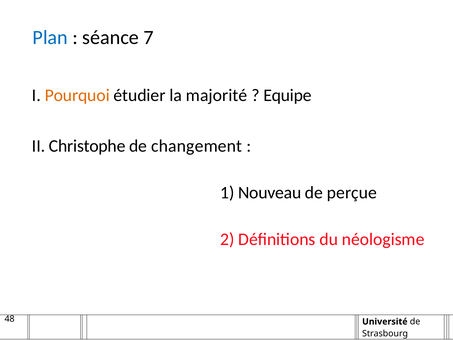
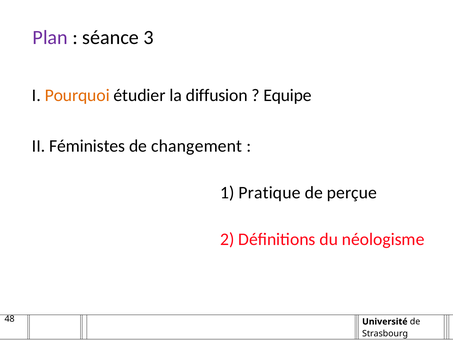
Plan colour: blue -> purple
7: 7 -> 3
majorité: majorité -> diffusion
Christophe: Christophe -> Féministes
Nouveau: Nouveau -> Pratique
